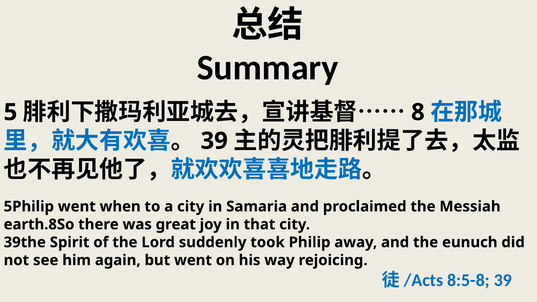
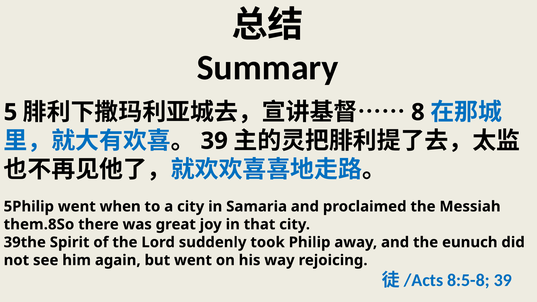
earth.8So: earth.8So -> them.8So
